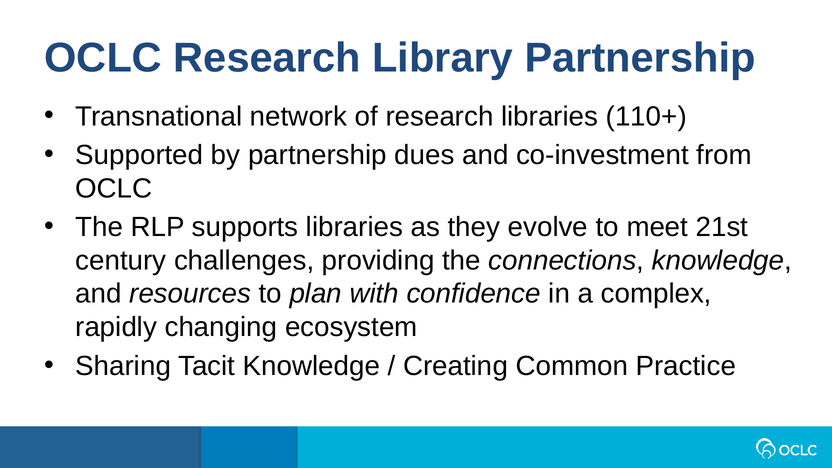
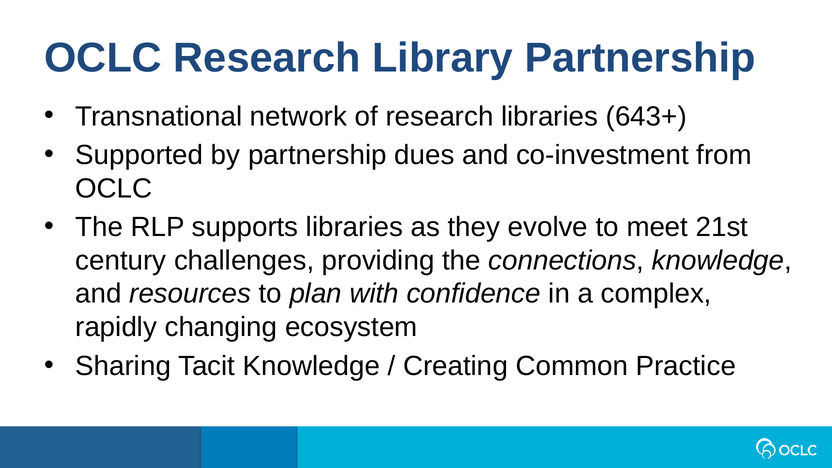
110+: 110+ -> 643+
